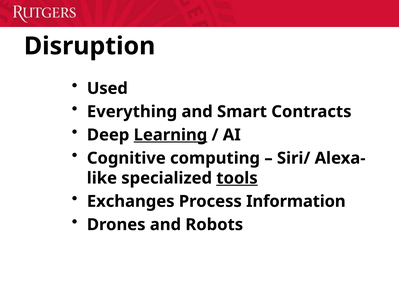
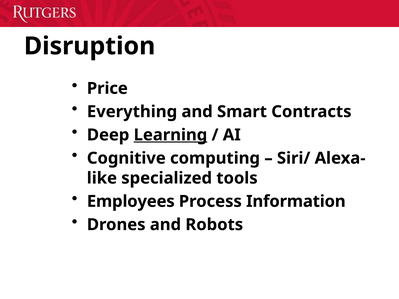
Used: Used -> Price
tools underline: present -> none
Exchanges: Exchanges -> Employees
